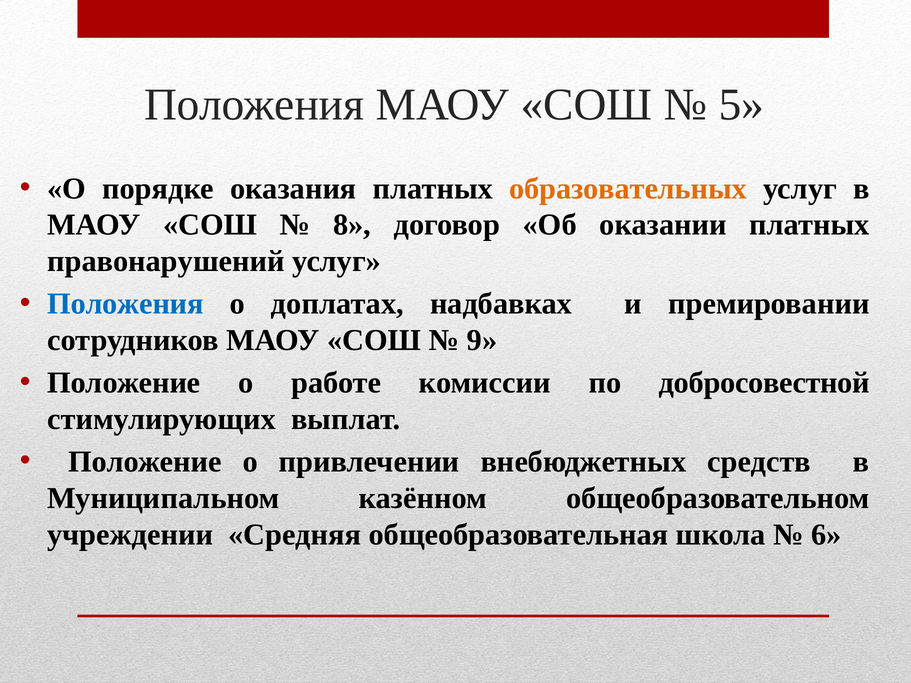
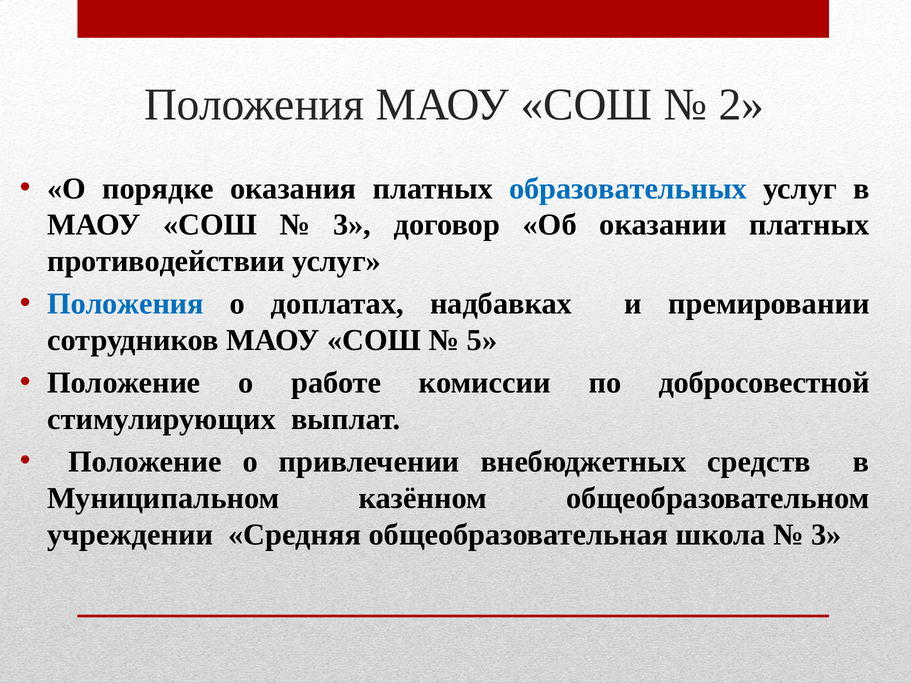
5: 5 -> 2
образовательных colour: orange -> blue
8 at (352, 225): 8 -> 3
правонарушений: правонарушений -> противодействии
9: 9 -> 5
6 at (826, 535): 6 -> 3
